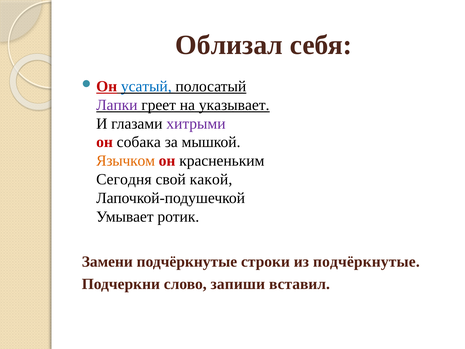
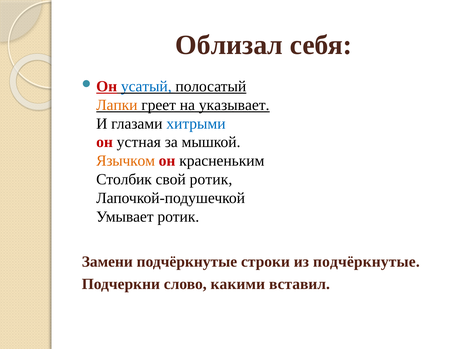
Лапки colour: purple -> orange
хитрыми colour: purple -> blue
собака: собака -> устная
Сегодня: Сегодня -> Столбик
свой какой: какой -> ротик
запиши: запиши -> какими
